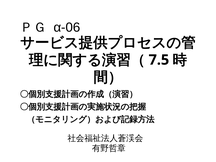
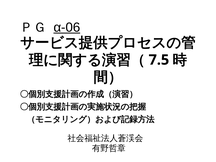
α-06 underline: none -> present
